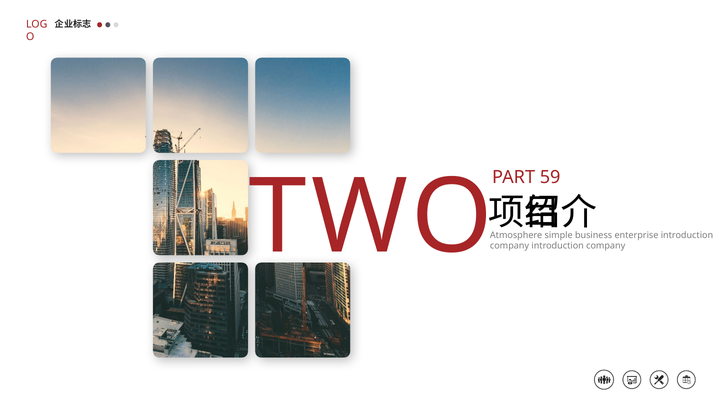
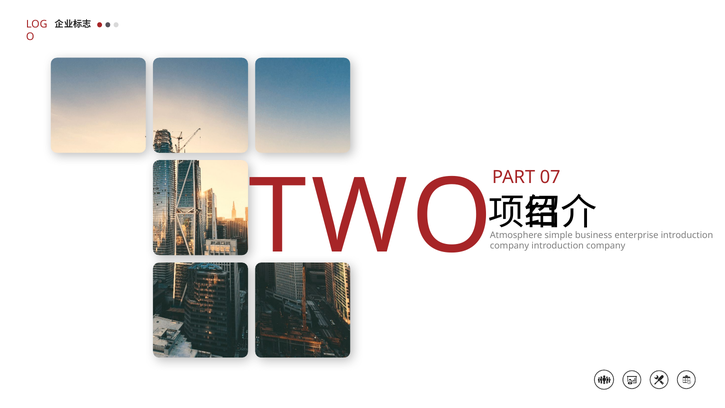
59: 59 -> 07
